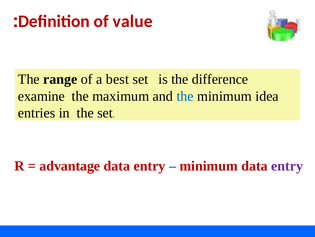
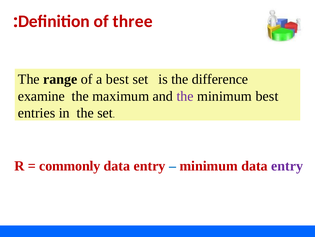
value: value -> three
the at (185, 96) colour: blue -> purple
minimum idea: idea -> best
advantage: advantage -> commonly
